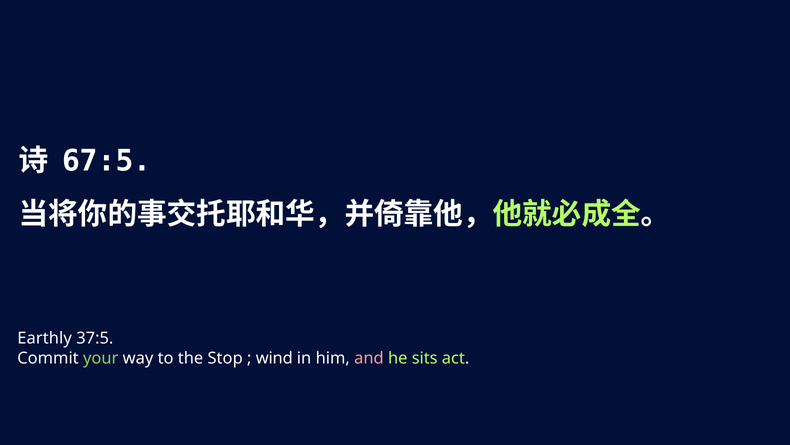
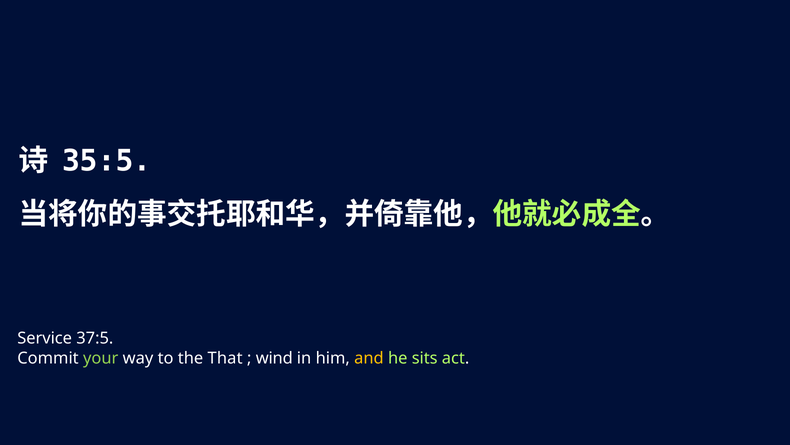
67:5: 67:5 -> 35:5
Earthly: Earthly -> Service
Stop: Stop -> That
and colour: pink -> yellow
